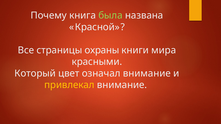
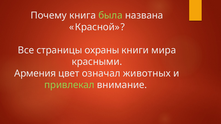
Который: Который -> Армения
означал внимание: внимание -> животных
привлекал colour: yellow -> light green
